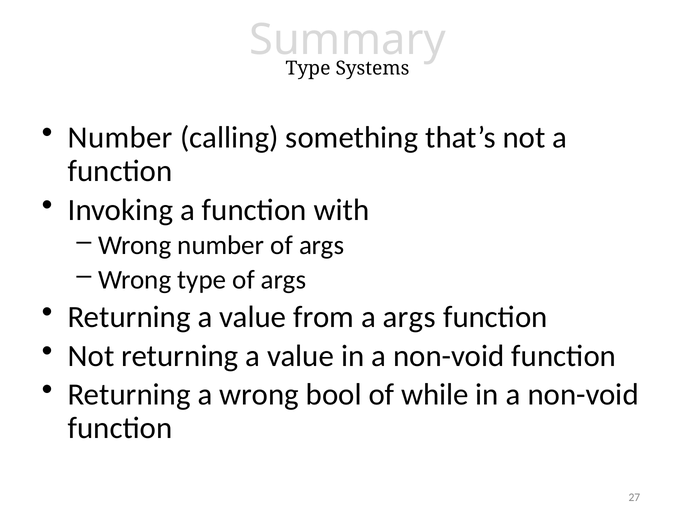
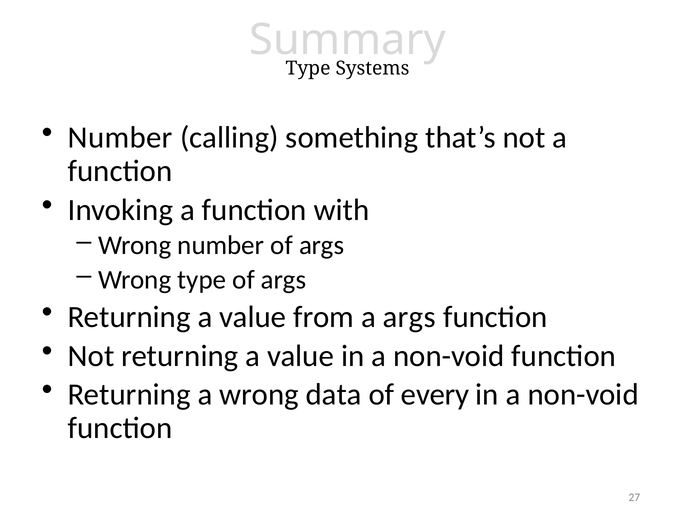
bool: bool -> data
while: while -> every
